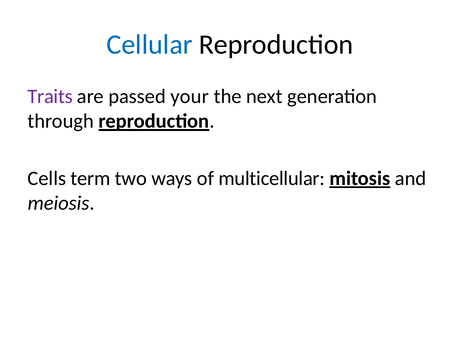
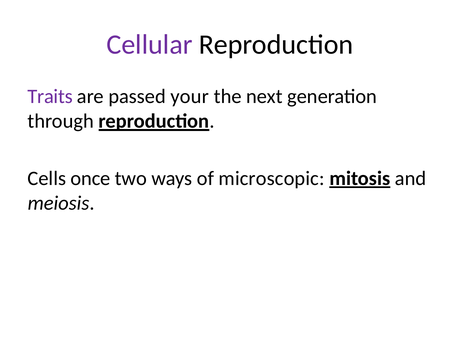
Cellular colour: blue -> purple
term: term -> once
multicellular: multicellular -> microscopic
